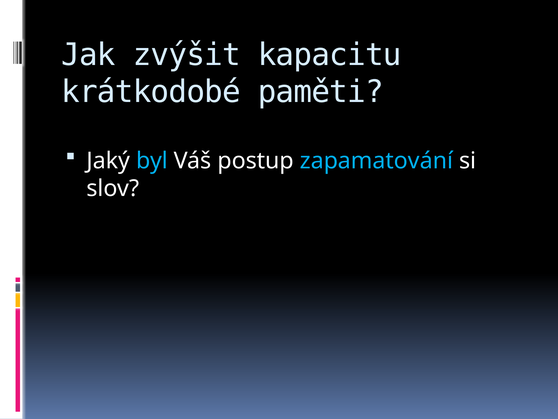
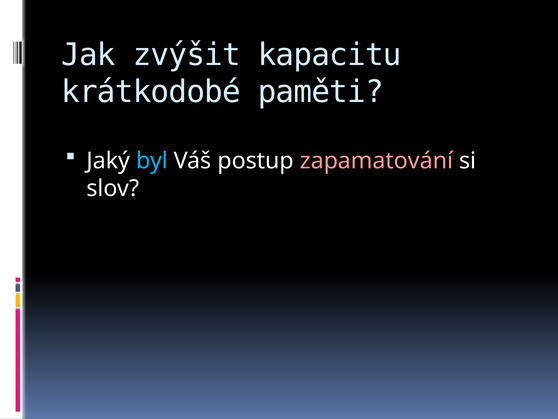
zapamatování colour: light blue -> pink
